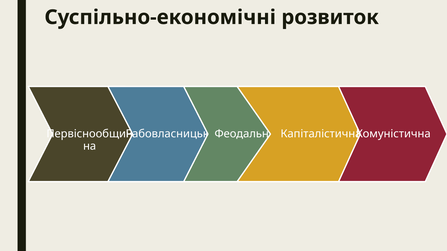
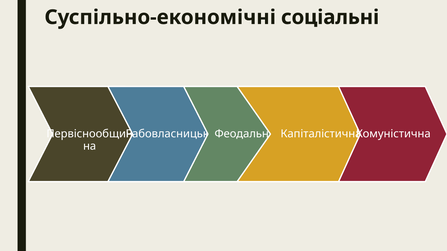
розвиток: розвиток -> соціальні
